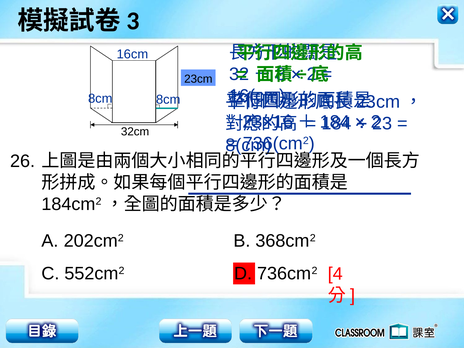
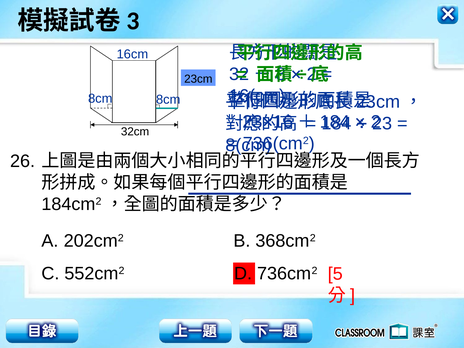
4: 4 -> 5
